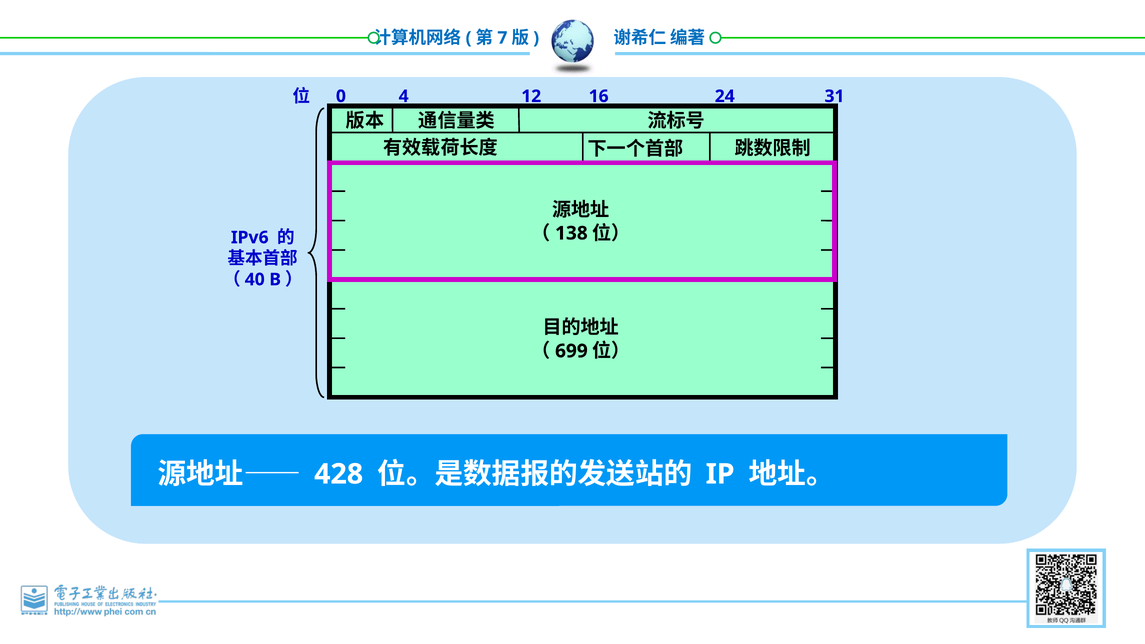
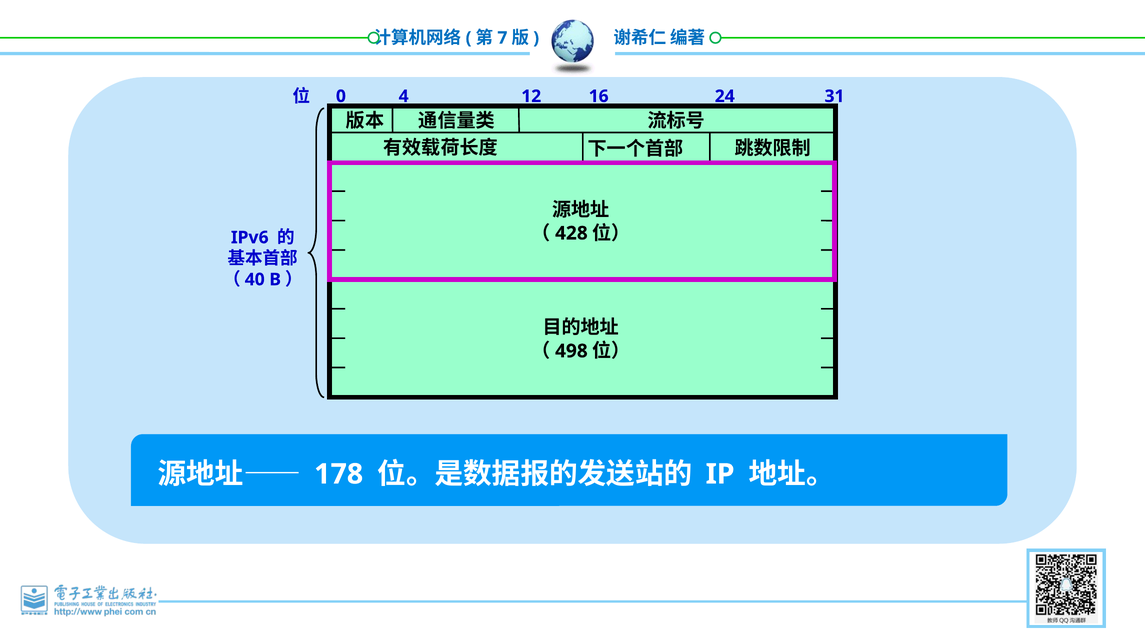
138: 138 -> 428
699: 699 -> 498
428: 428 -> 178
